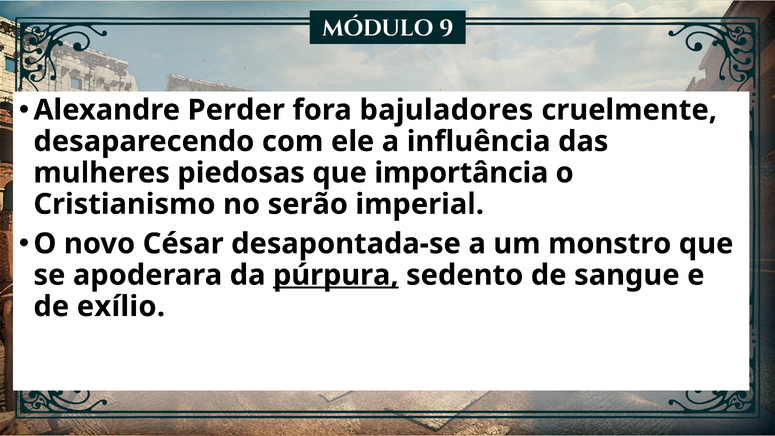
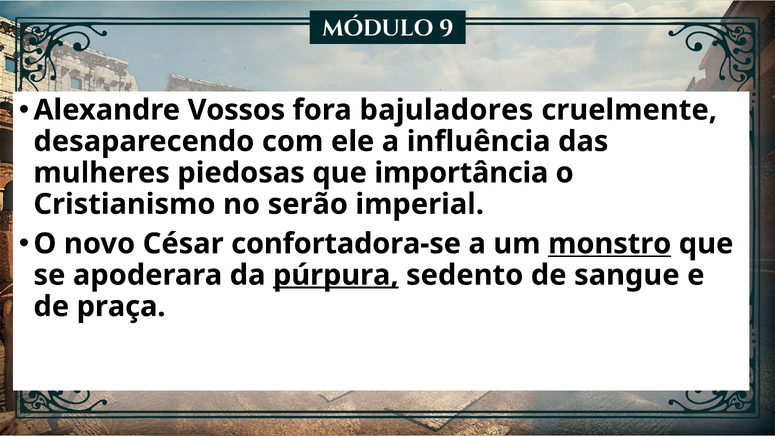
Perder: Perder -> Vossos
desapontada-se: desapontada-se -> confortadora-se
monstro underline: none -> present
exílio: exílio -> praça
